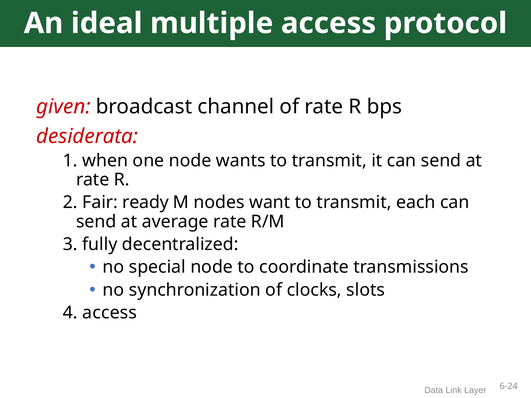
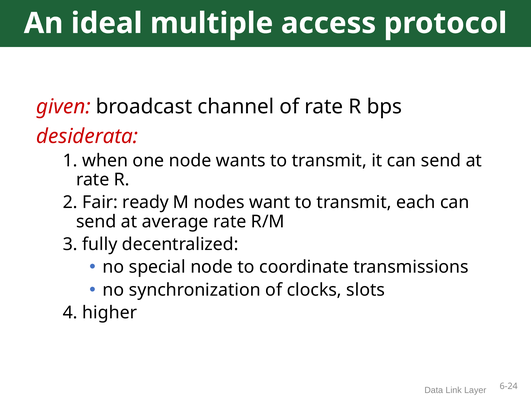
4 access: access -> higher
